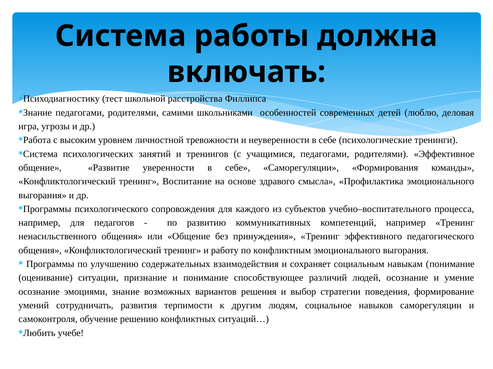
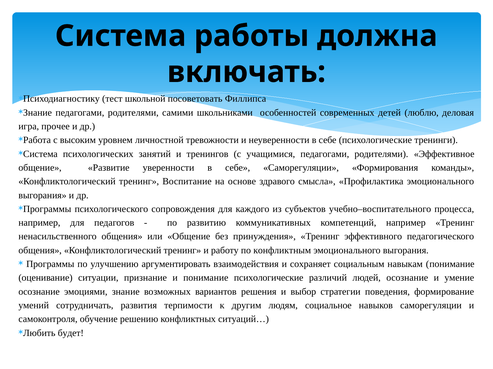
расстройства: расстройства -> посоветовать
угрозы: угрозы -> прочее
содержательных: содержательных -> аргументировать
понимание способствующее: способствующее -> психологические
учебе: учебе -> будет
